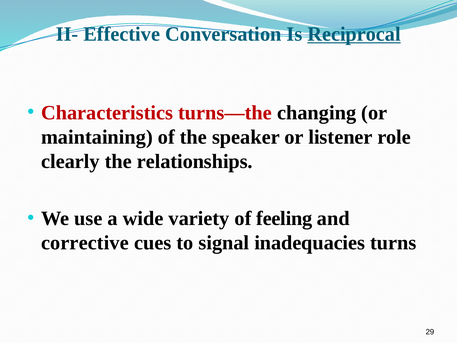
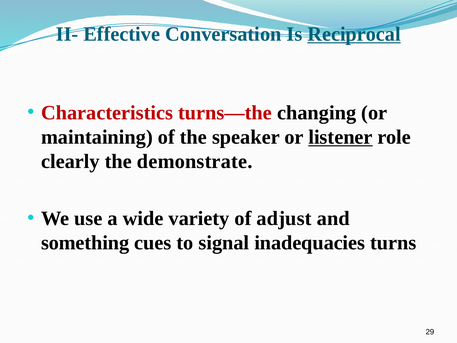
listener underline: none -> present
relationships: relationships -> demonstrate
feeling: feeling -> adjust
corrective: corrective -> something
